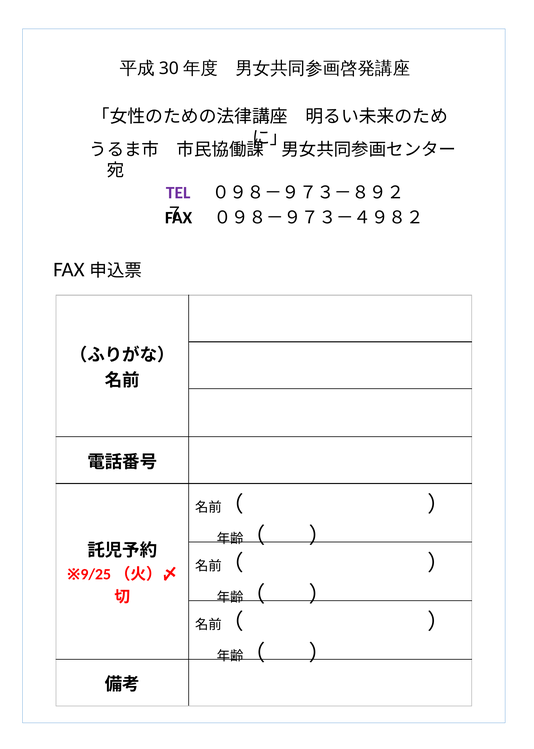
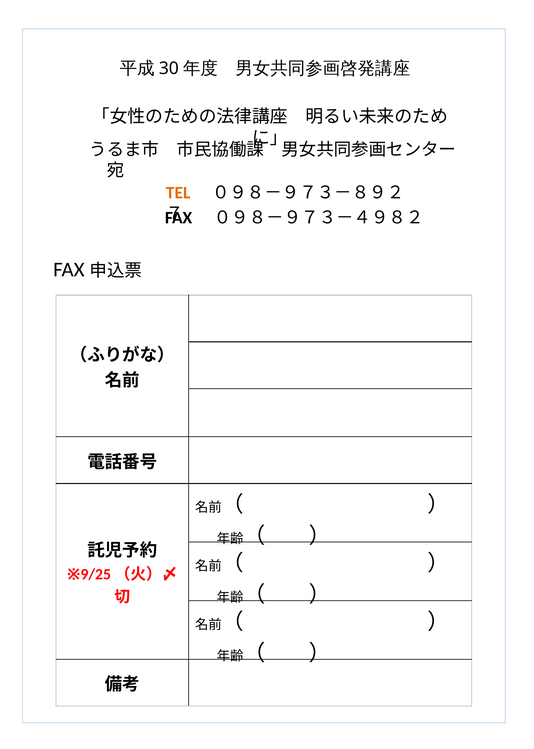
TEL colour: purple -> orange
